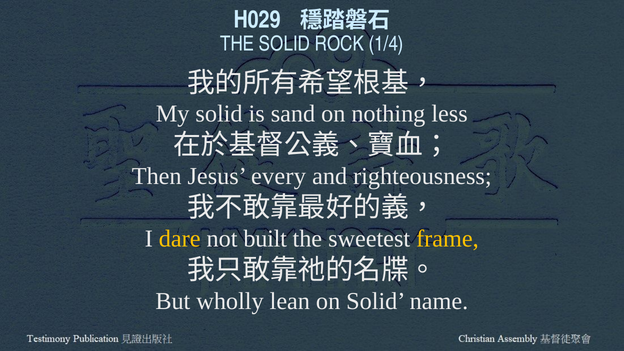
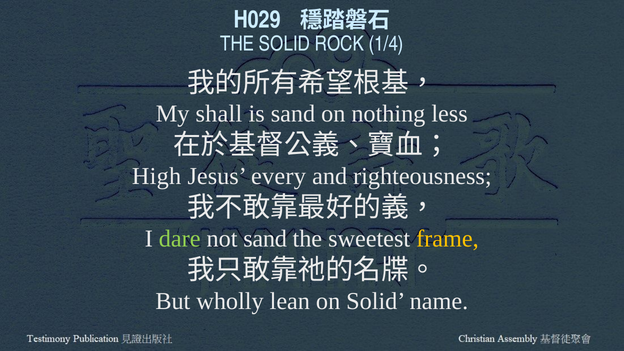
My solid: solid -> shall
Then: Then -> High
dare colour: yellow -> light green
not built: built -> sand
